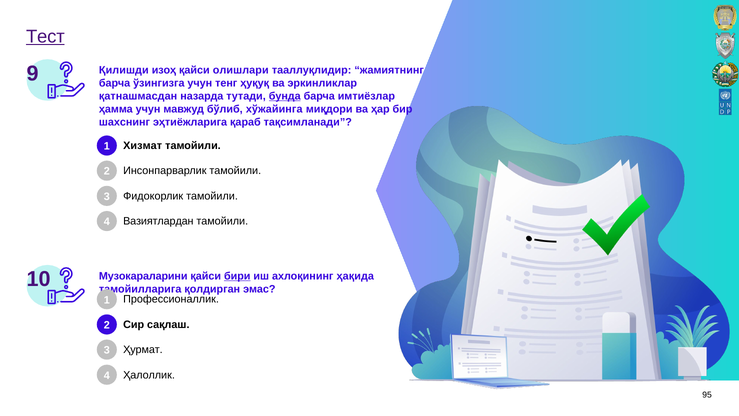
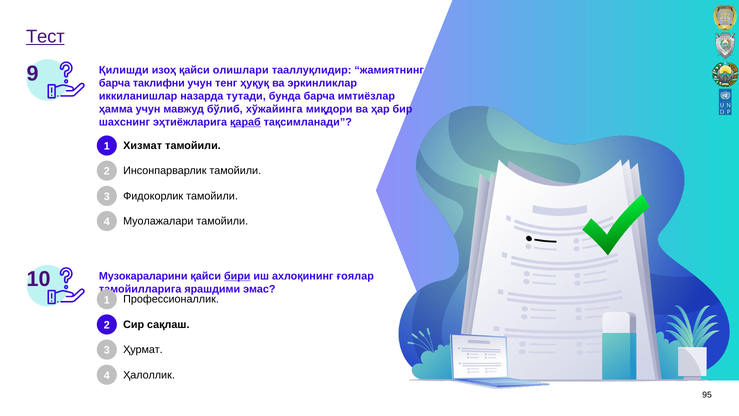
ўзингизга: ўзингизга -> таклифни
қатнашмасдан: қатнашмасдан -> иккиланишлар
бунда underline: present -> none
қараб underline: none -> present
Вазиятлардан: Вазиятлардан -> Муолажалари
ҳақида: ҳақида -> ғоялар
қолдирган: қолдирган -> ярашдими
